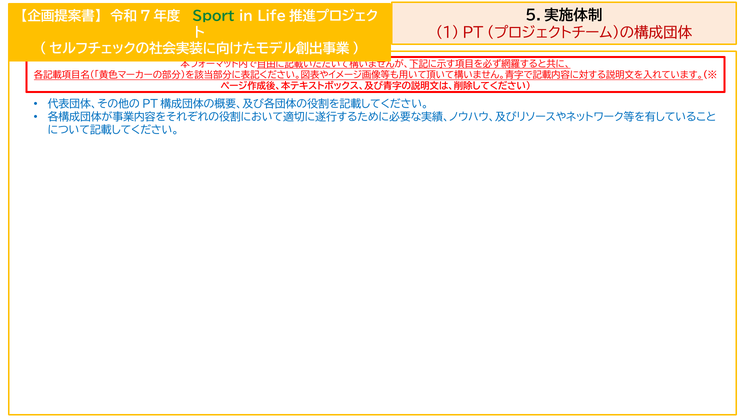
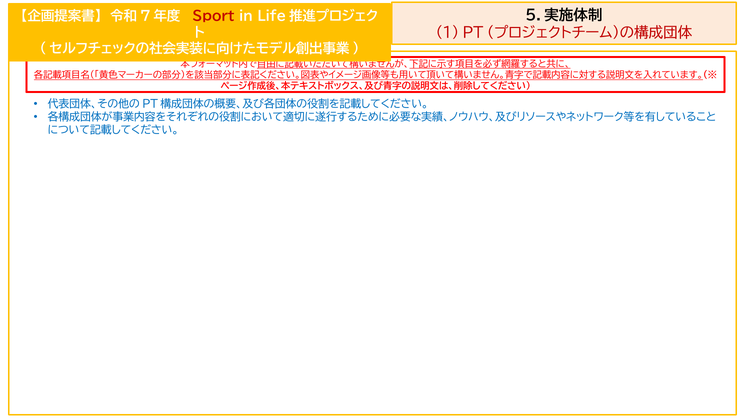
Sport colour: green -> red
